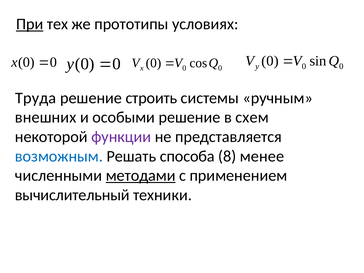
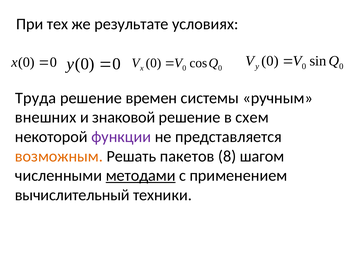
При underline: present -> none
прототипы: прототипы -> результате
строить: строить -> времен
особыми: особыми -> знаковой
возможным colour: blue -> orange
способа: способа -> пакетов
менее: менее -> шагом
